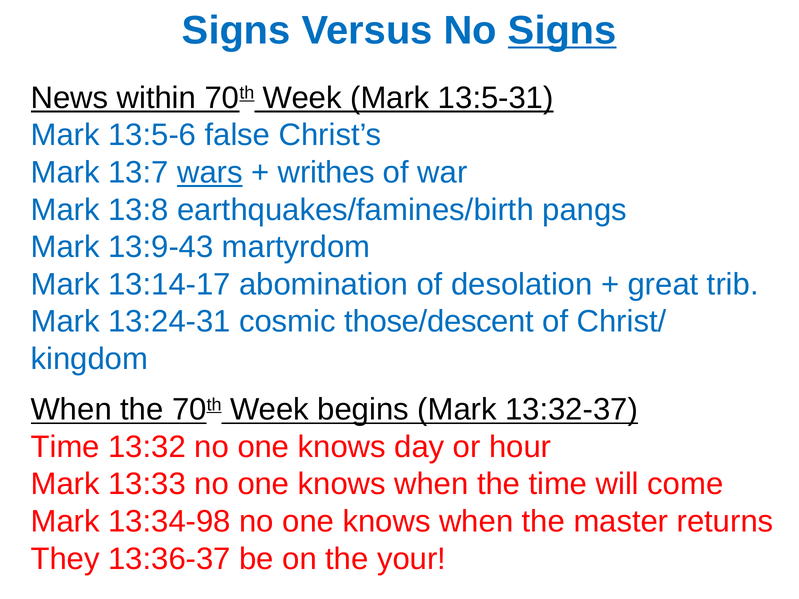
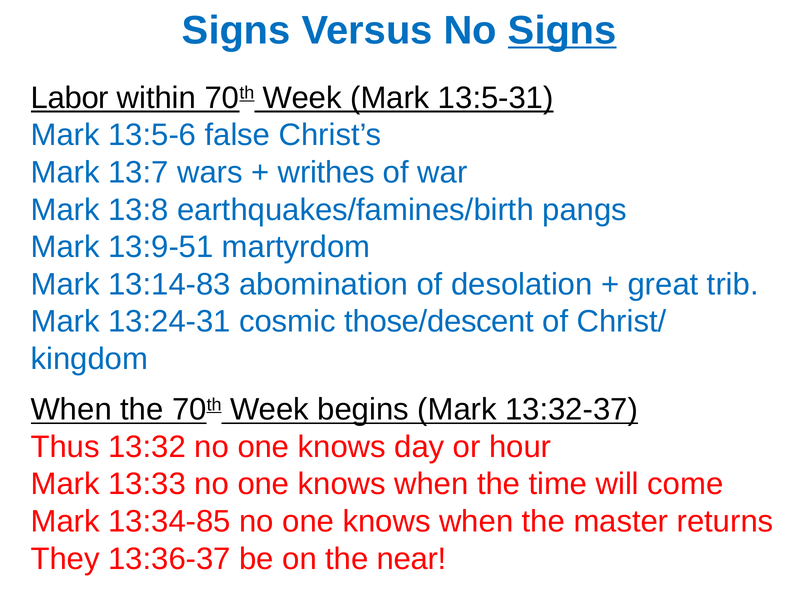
News: News -> Labor
wars underline: present -> none
13:9-43: 13:9-43 -> 13:9-51
13:14-17: 13:14-17 -> 13:14-83
Time at (65, 447): Time -> Thus
13:34-98: 13:34-98 -> 13:34-85
your: your -> near
